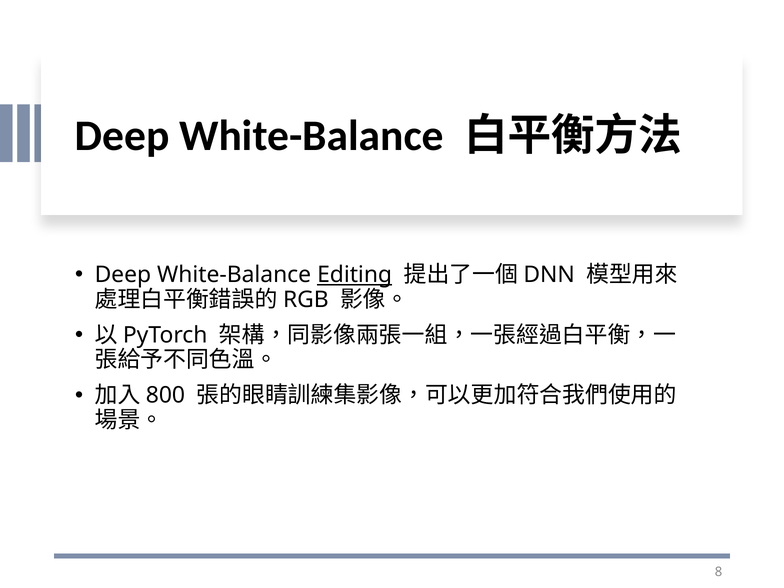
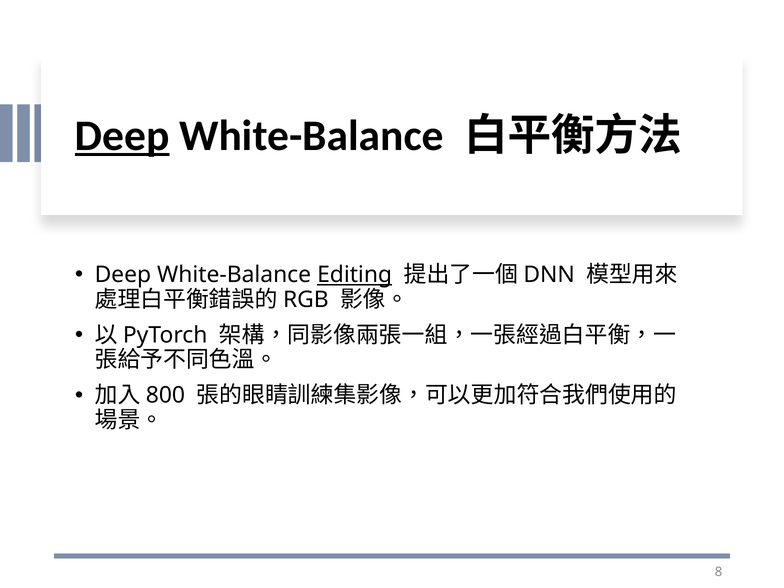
Deep at (122, 136) underline: none -> present
